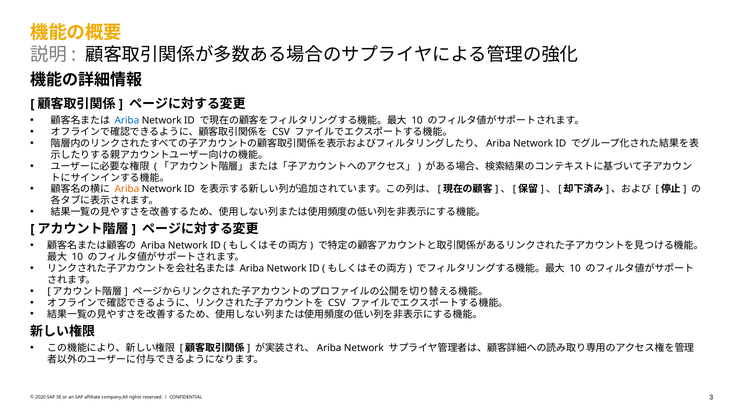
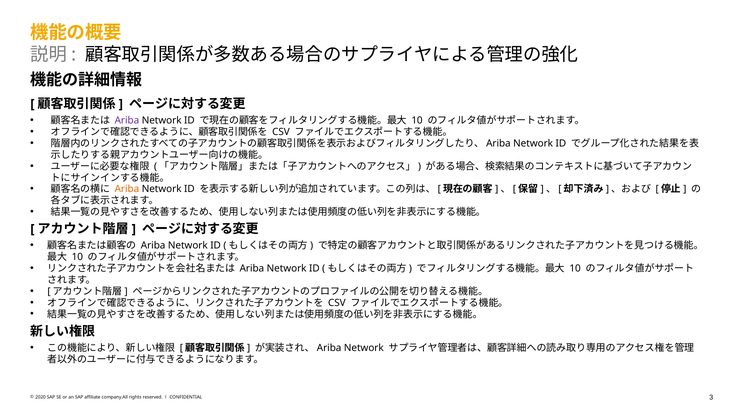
Ariba at (127, 121) colour: blue -> purple
